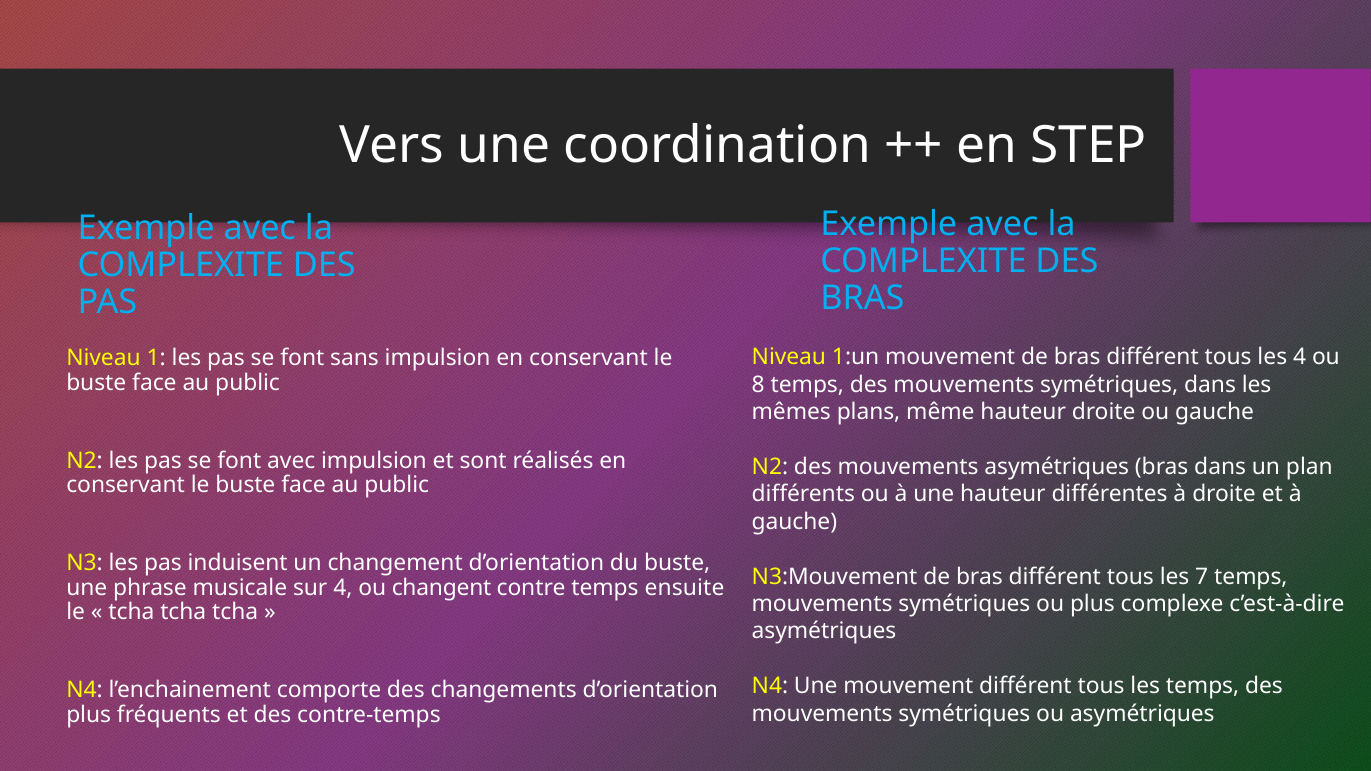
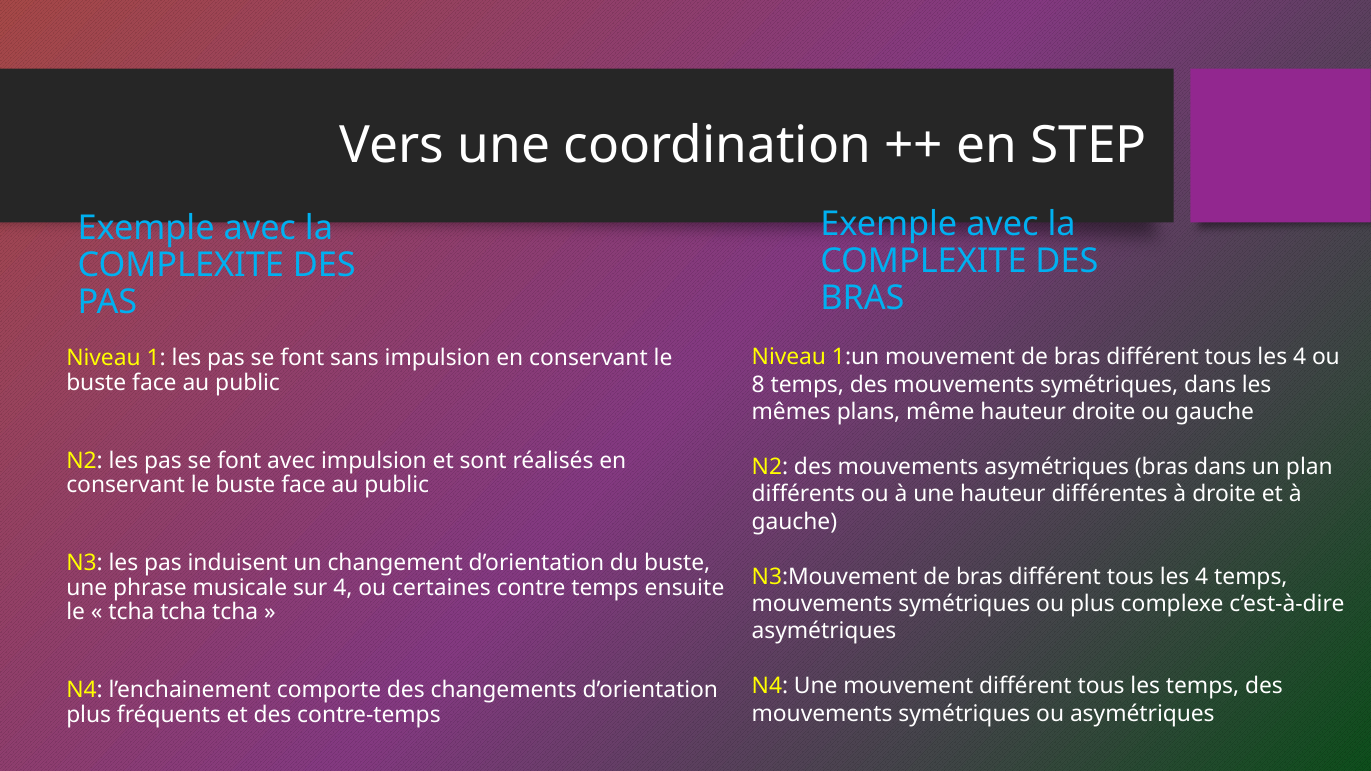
7 at (1202, 577): 7 -> 4
changent: changent -> certaines
